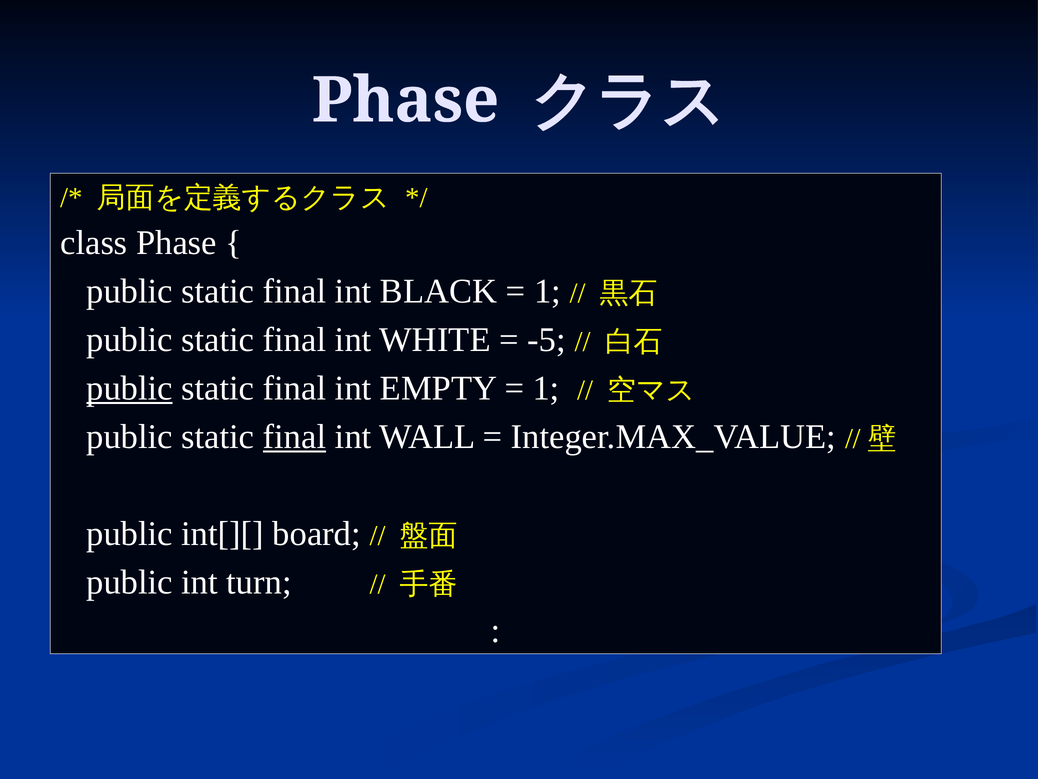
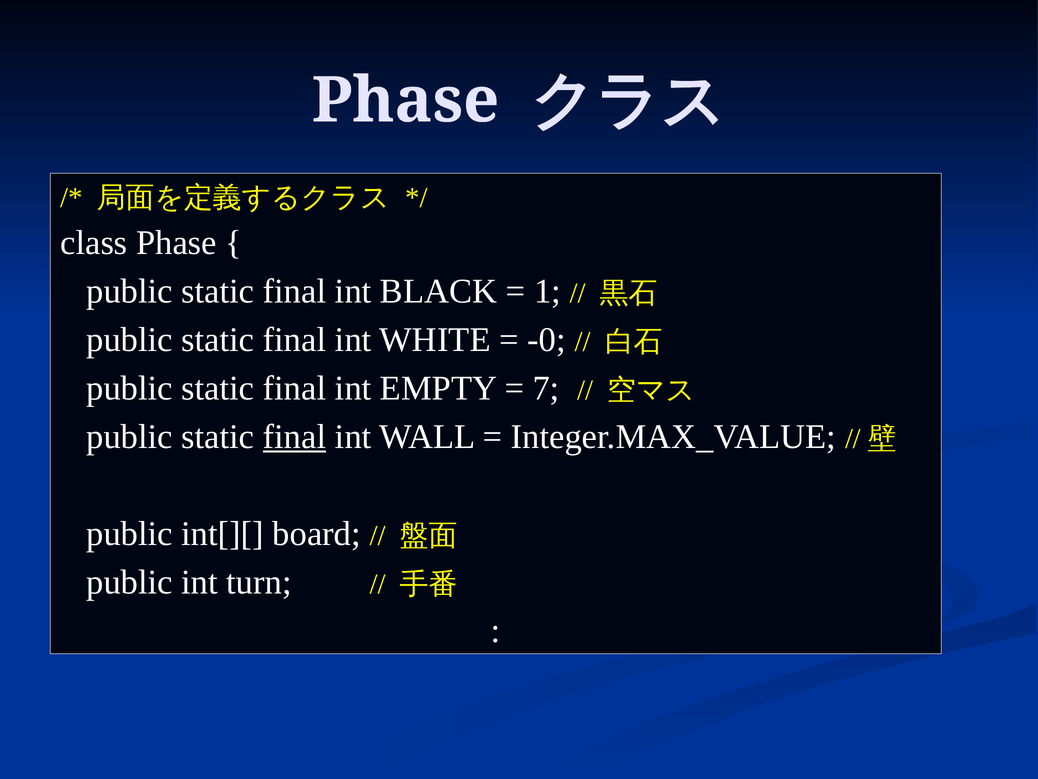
-5: -5 -> -0
public at (129, 388) underline: present -> none
1 at (546, 388): 1 -> 7
